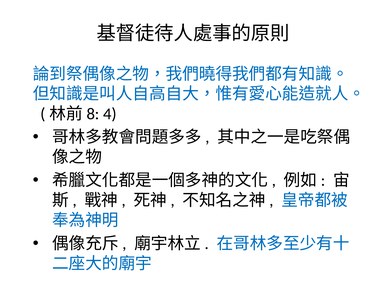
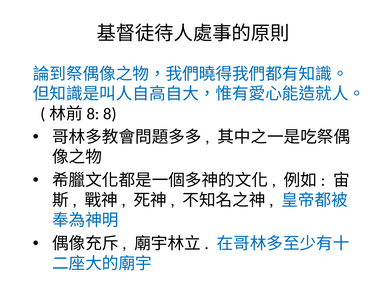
4: 4 -> 8
